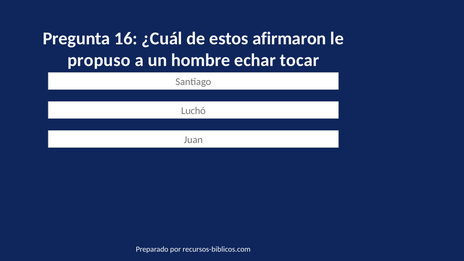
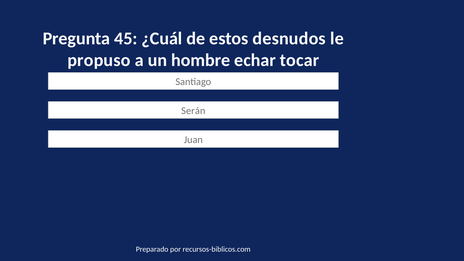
16: 16 -> 45
afirmaron: afirmaron -> desnudos
Luchó: Luchó -> Serán
